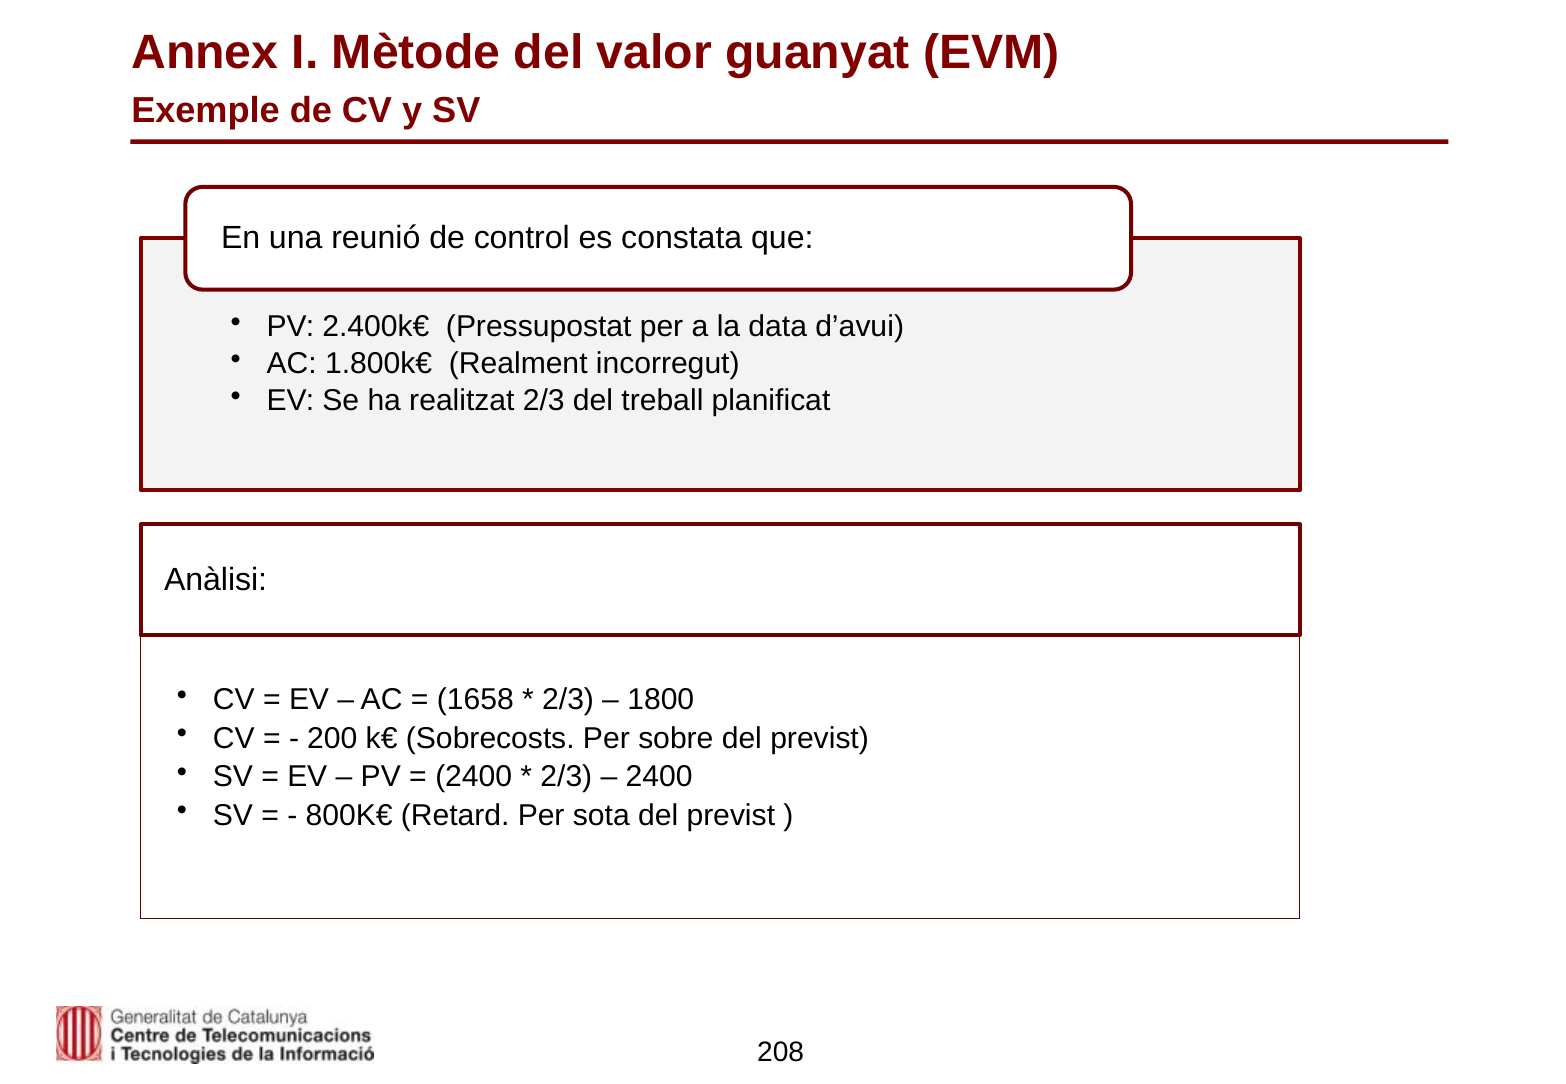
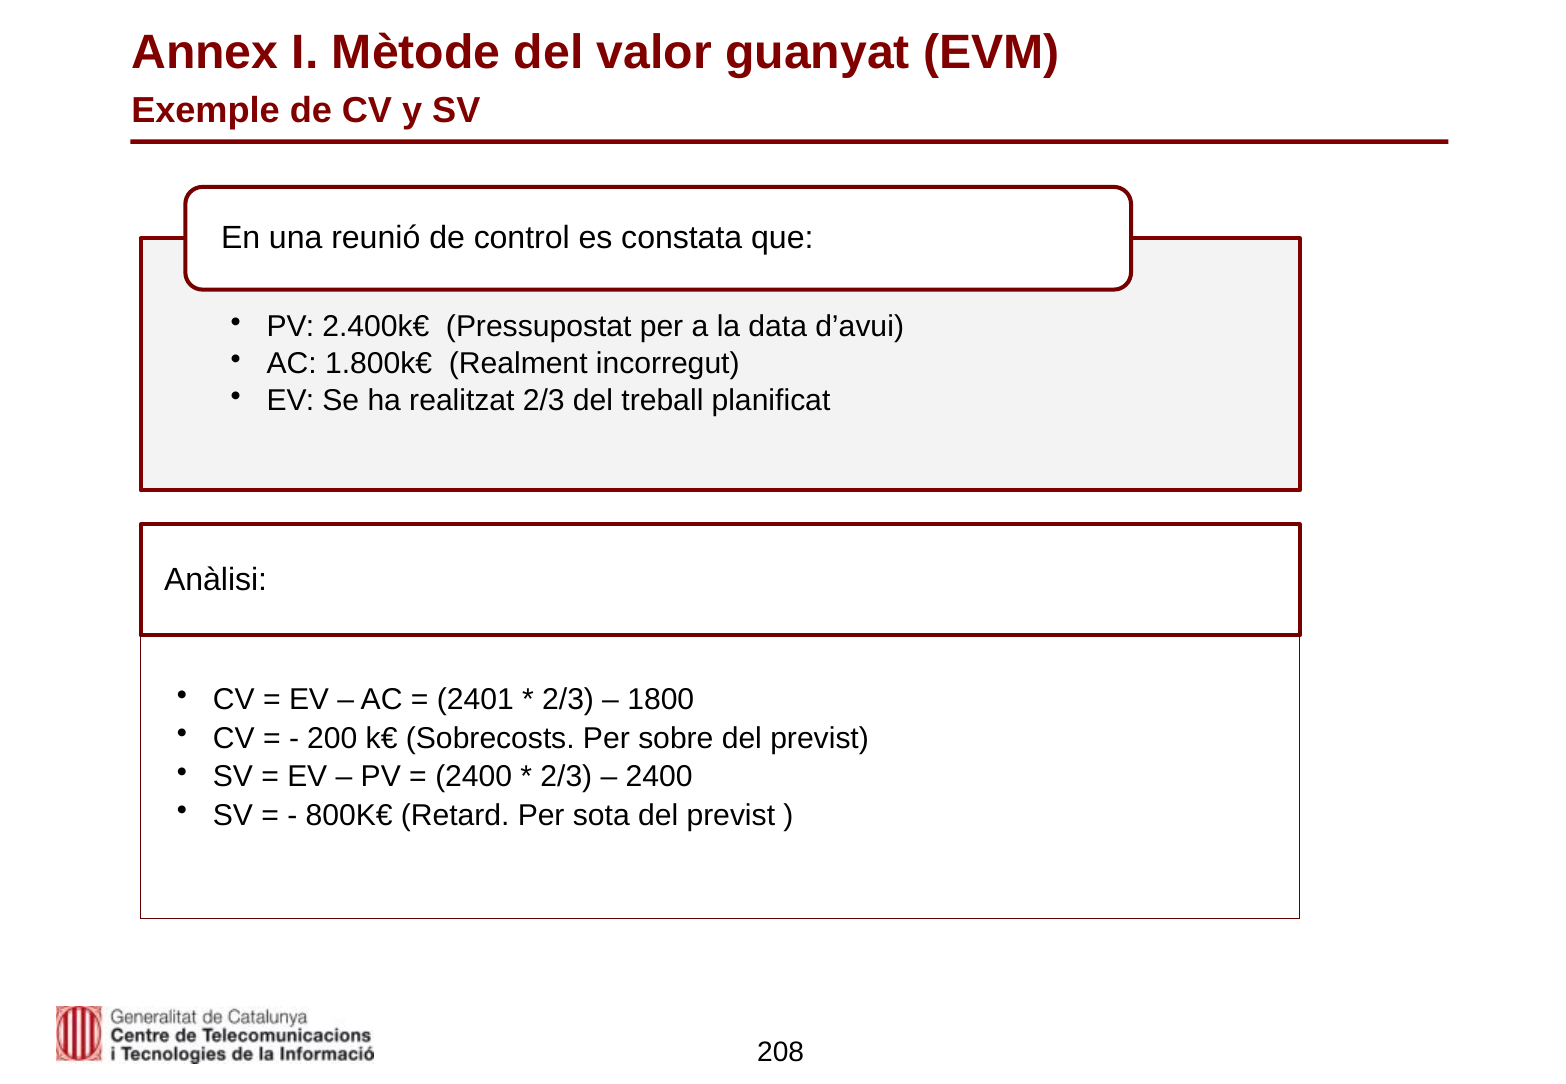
1658: 1658 -> 2401
